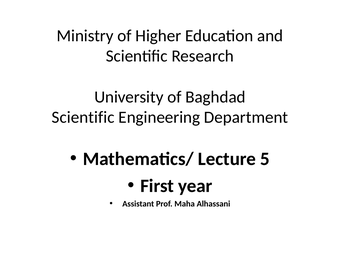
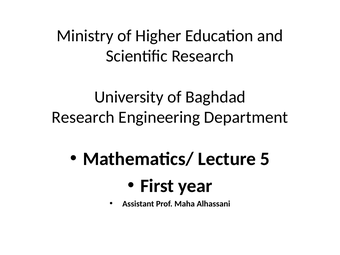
Scientific at (83, 117): Scientific -> Research
